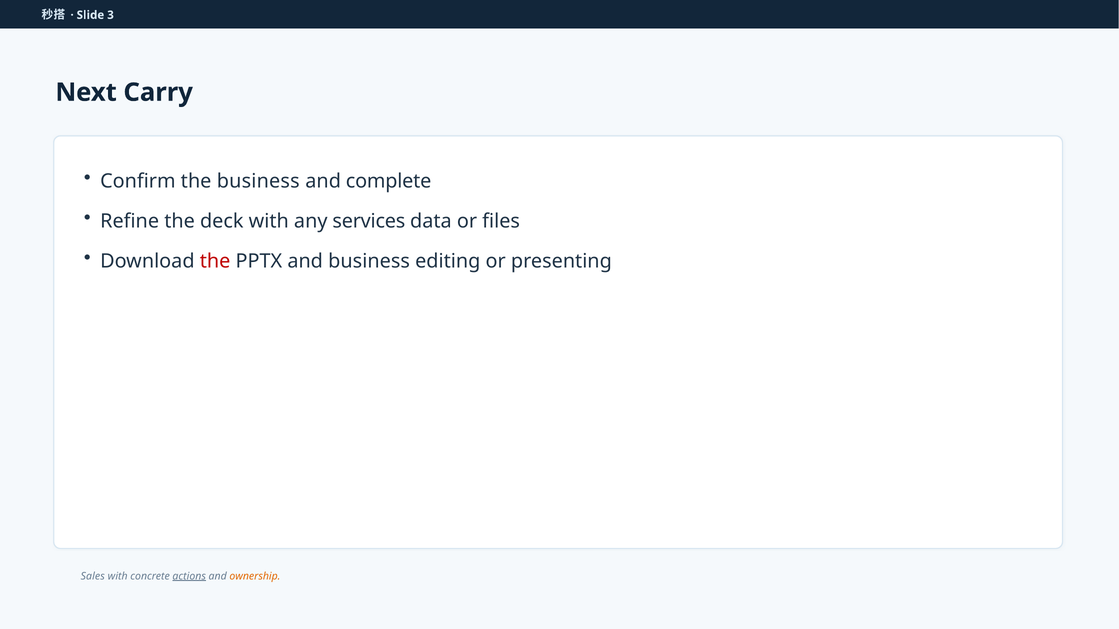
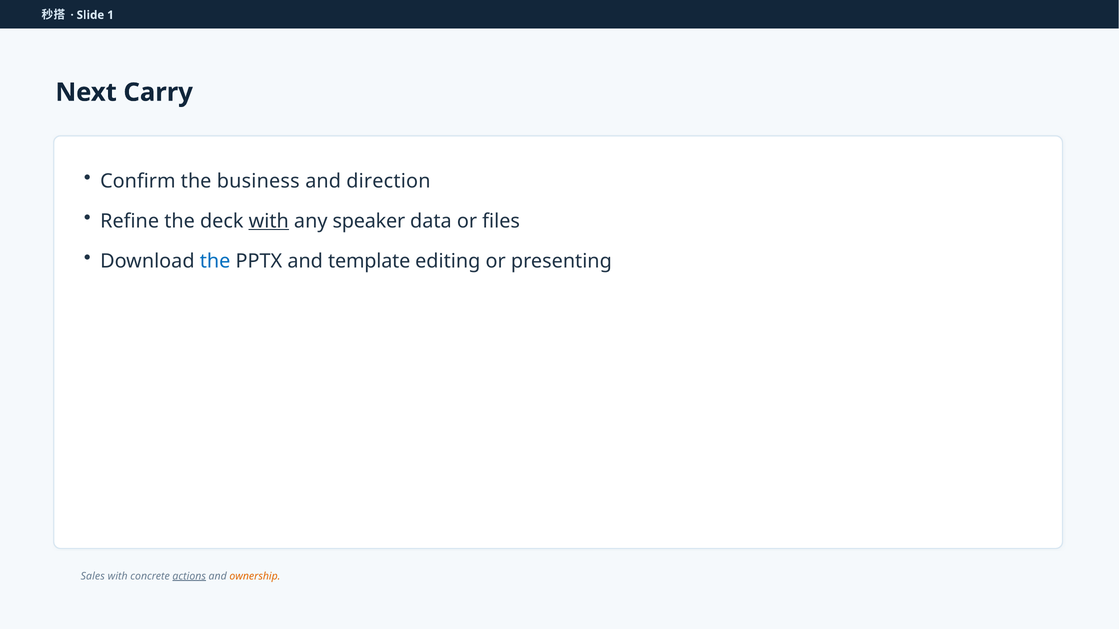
3: 3 -> 1
complete: complete -> direction
with at (269, 221) underline: none -> present
services: services -> speaker
the at (215, 261) colour: red -> blue
and business: business -> template
